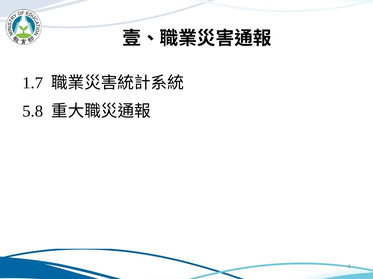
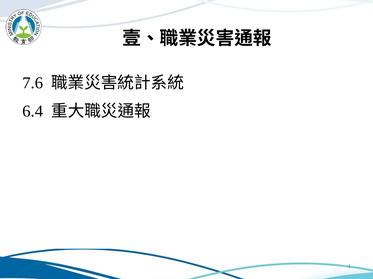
1.7: 1.7 -> 7.6
5.8: 5.8 -> 6.4
